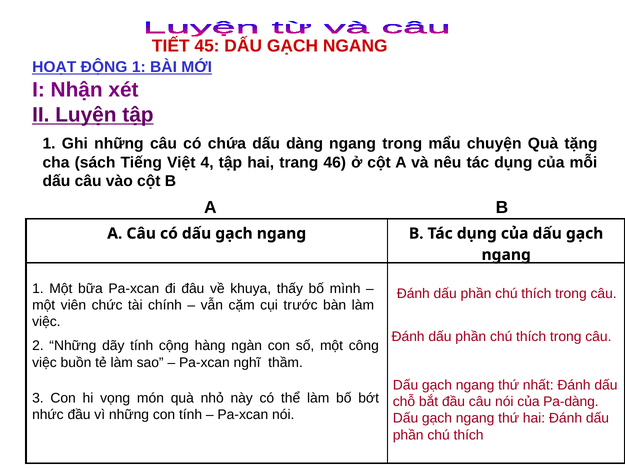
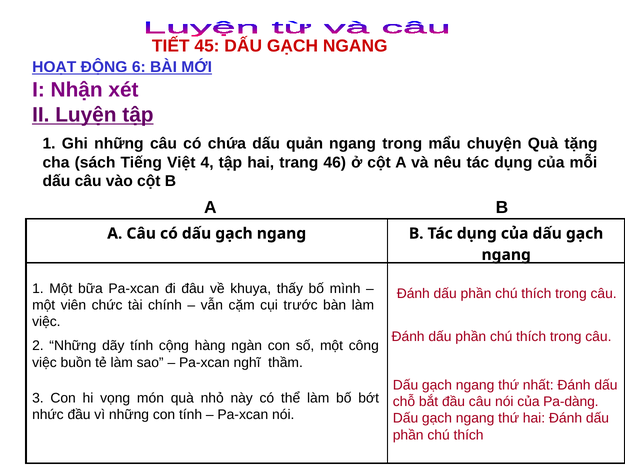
ĐỘNG 1: 1 -> 6
dàng: dàng -> quản
